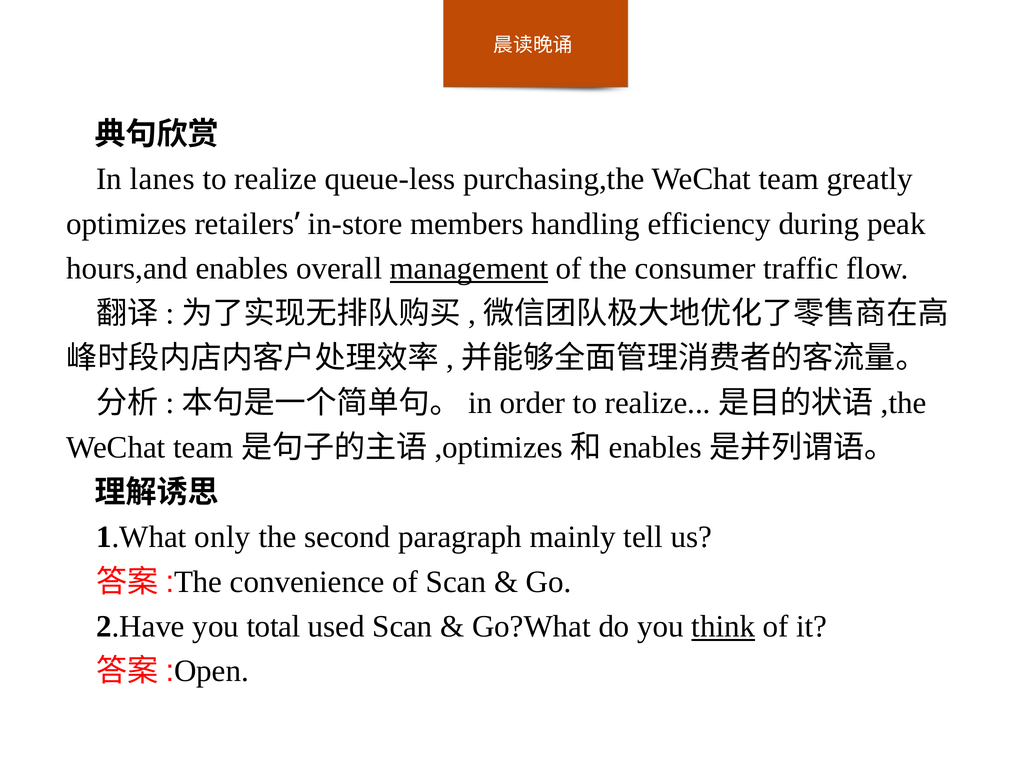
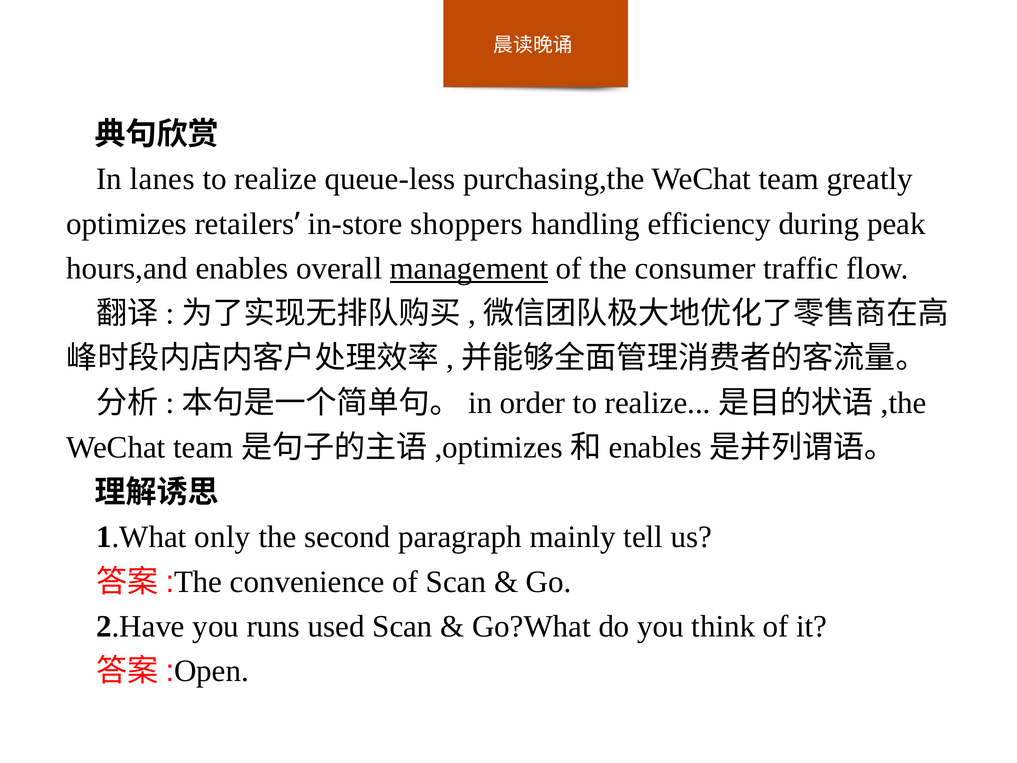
members: members -> shoppers
total: total -> runs
think underline: present -> none
